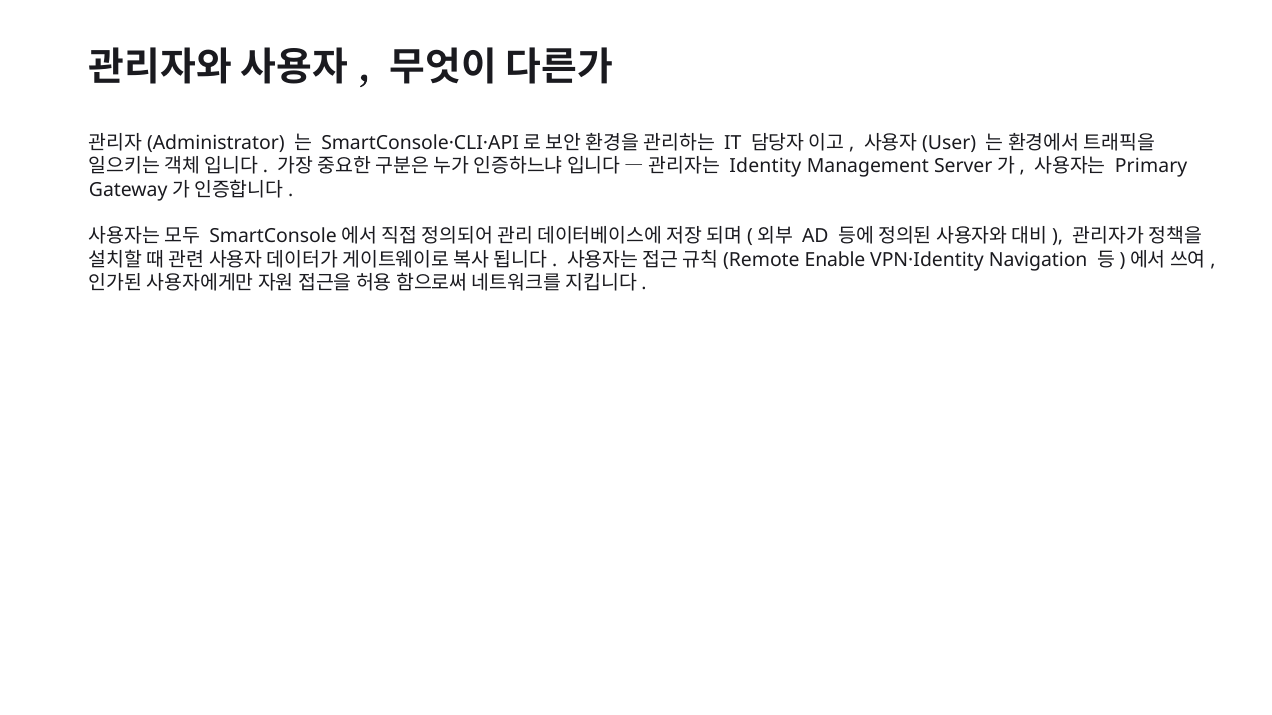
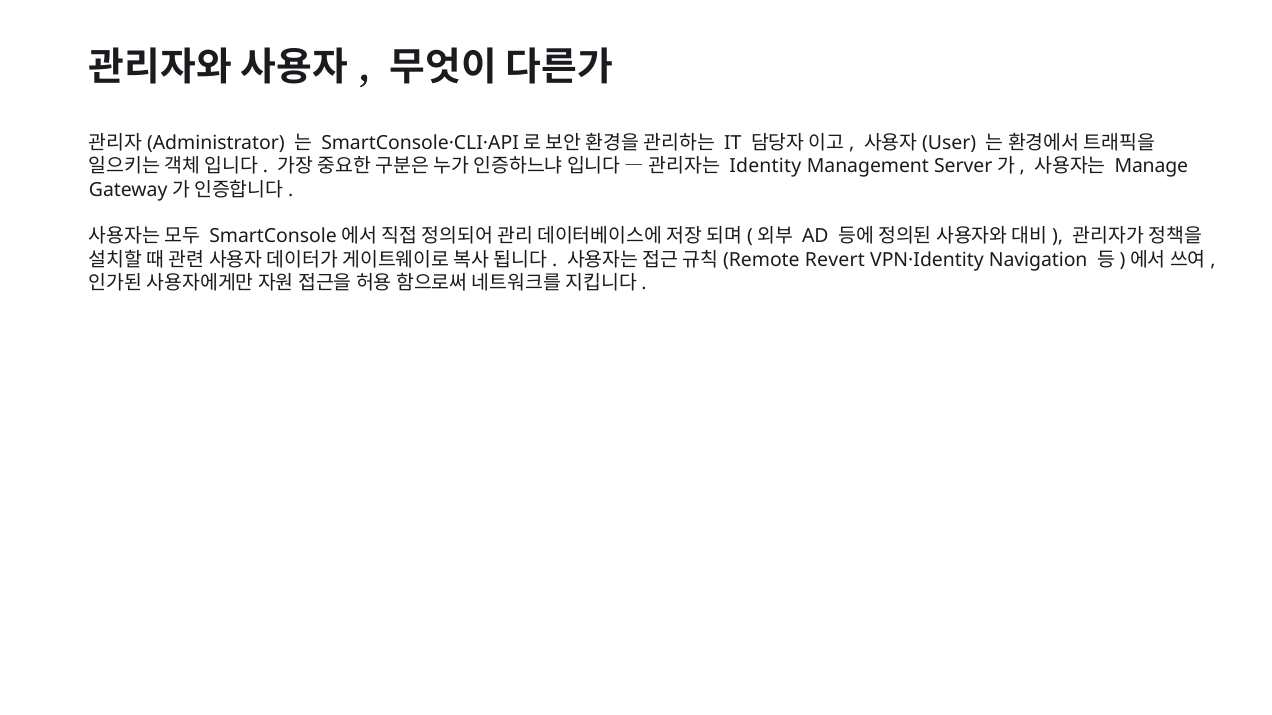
Primary: Primary -> Manage
Enable: Enable -> Revert
